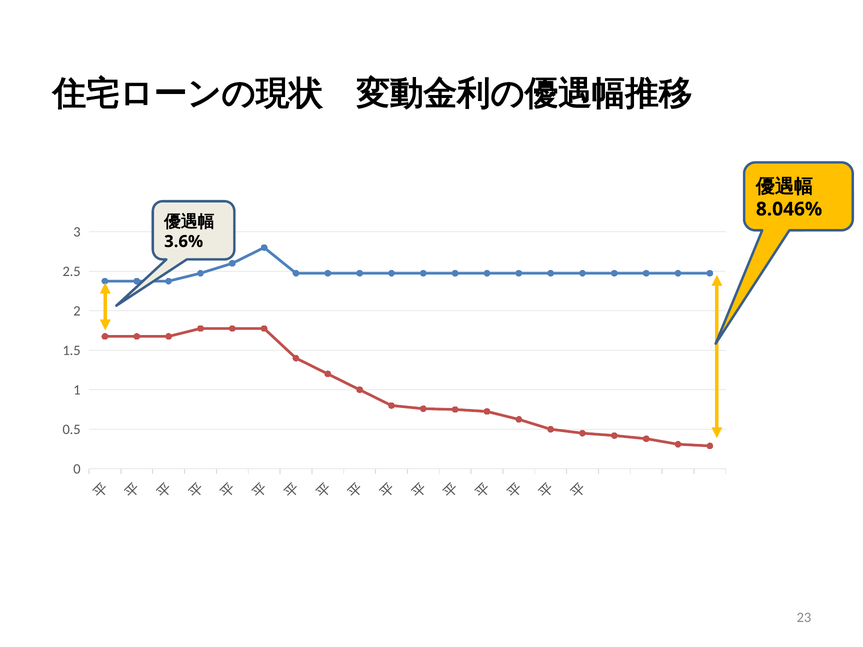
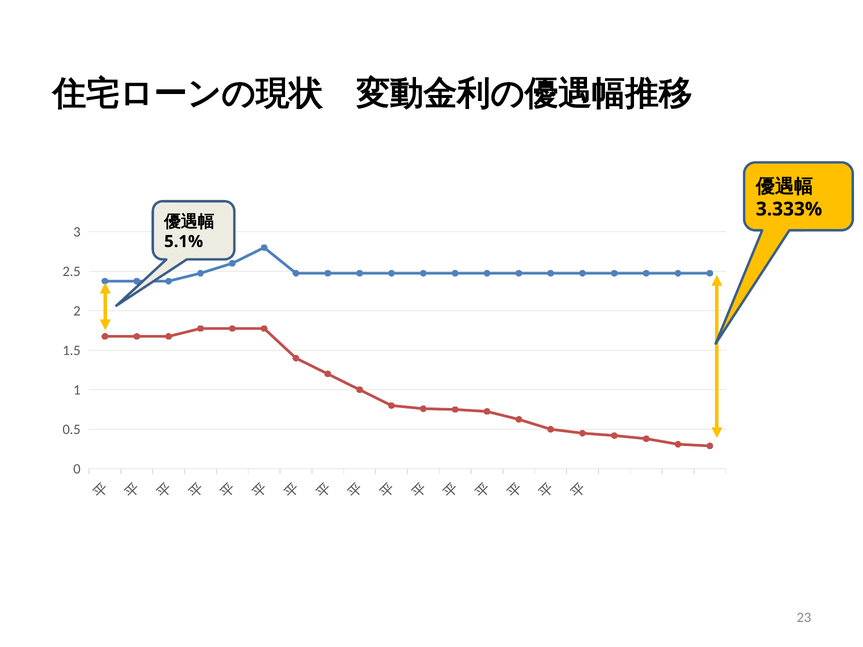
8.046%: 8.046% -> 3.333%
3.6%: 3.6% -> 5.1%
